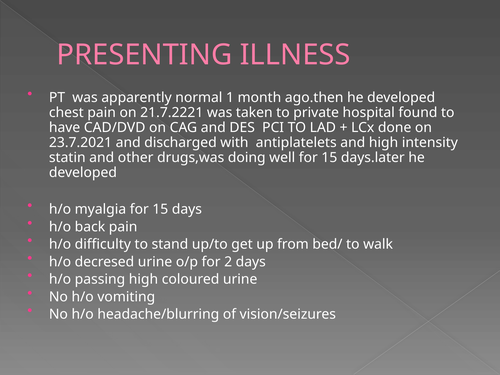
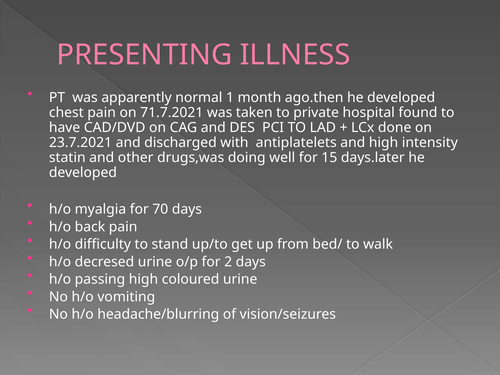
21.7.2221: 21.7.2221 -> 71.7.2021
myalgia for 15: 15 -> 70
